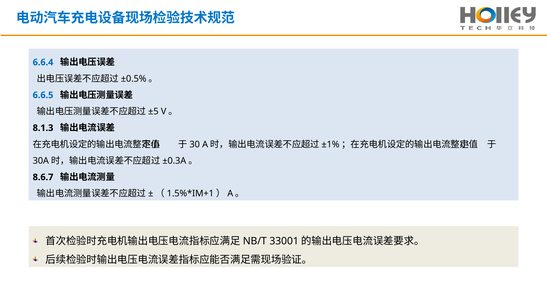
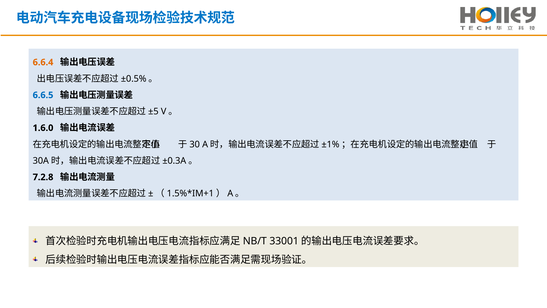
6.6.4 colour: blue -> orange
8.1.3: 8.1.3 -> 1.6.0
8.6.7: 8.6.7 -> 7.2.8
